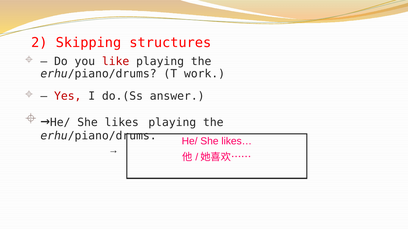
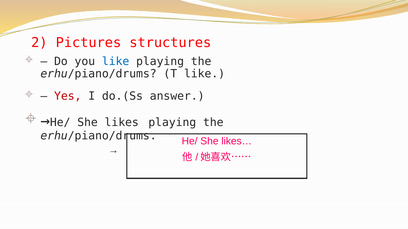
Skipping: Skipping -> Pictures
like at (116, 62) colour: red -> blue
T work: work -> like
